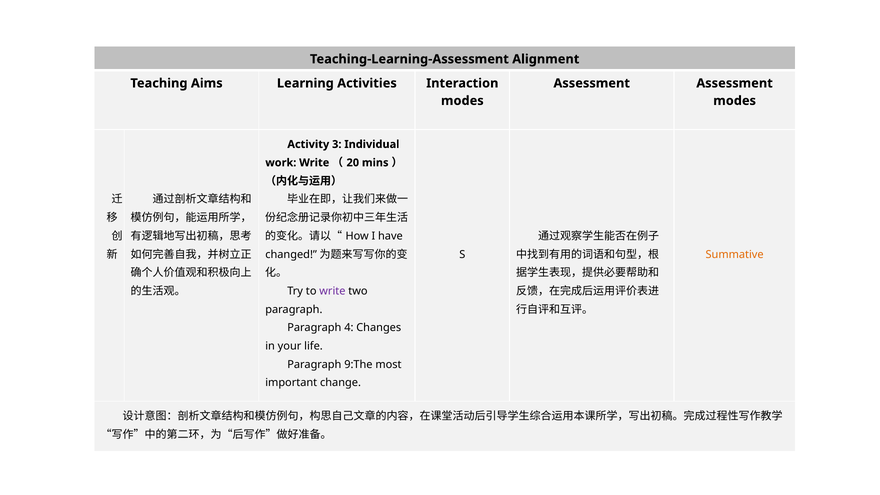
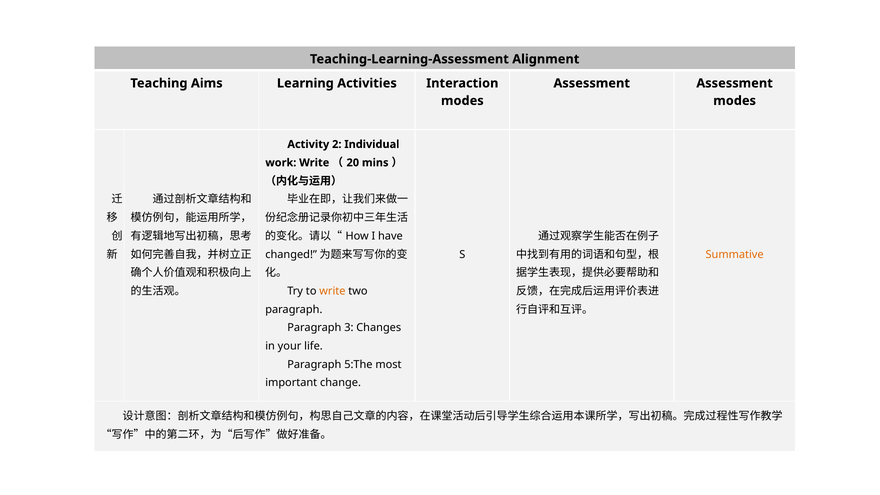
3: 3 -> 2
write at (332, 291) colour: purple -> orange
4: 4 -> 3
9:The: 9:The -> 5:The
